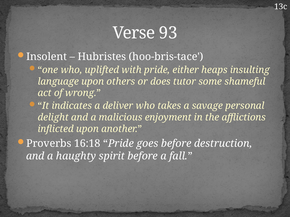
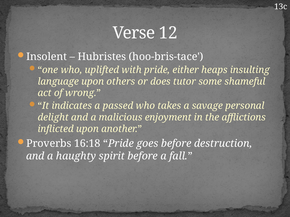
93: 93 -> 12
deliver: deliver -> passed
